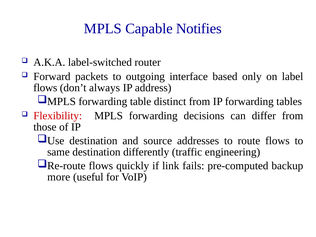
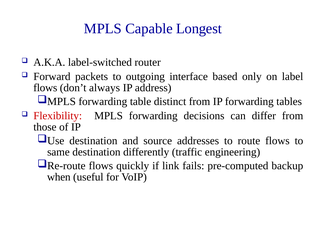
Notifies: Notifies -> Longest
more: more -> when
